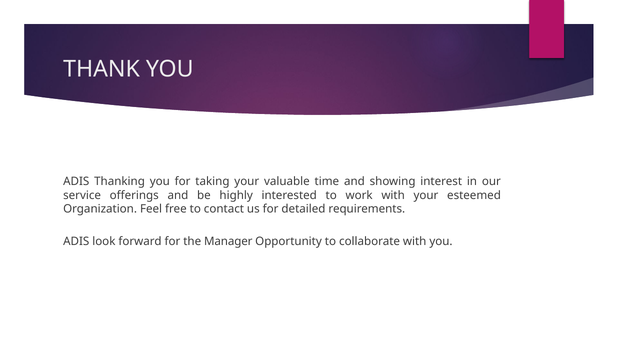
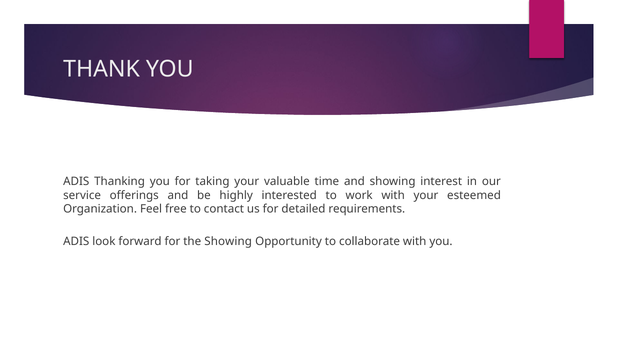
the Manager: Manager -> Showing
